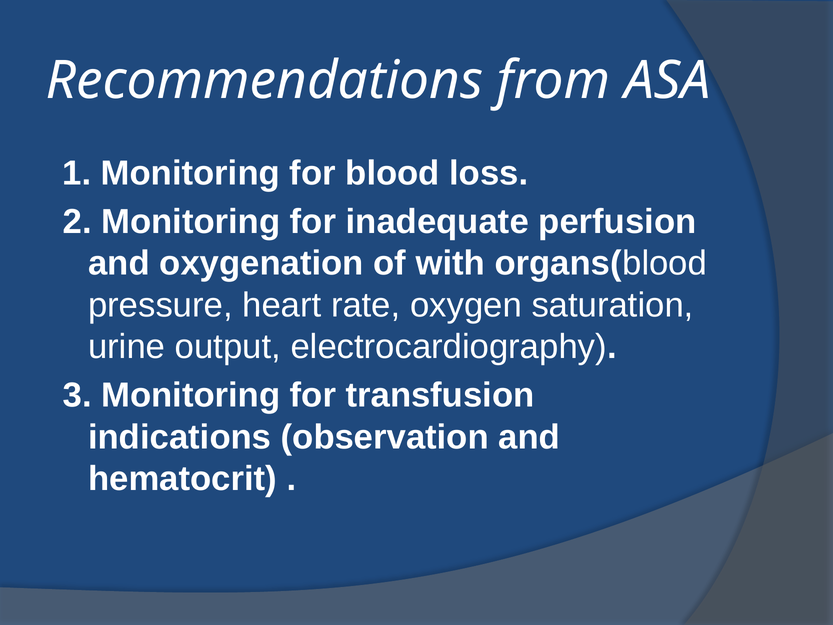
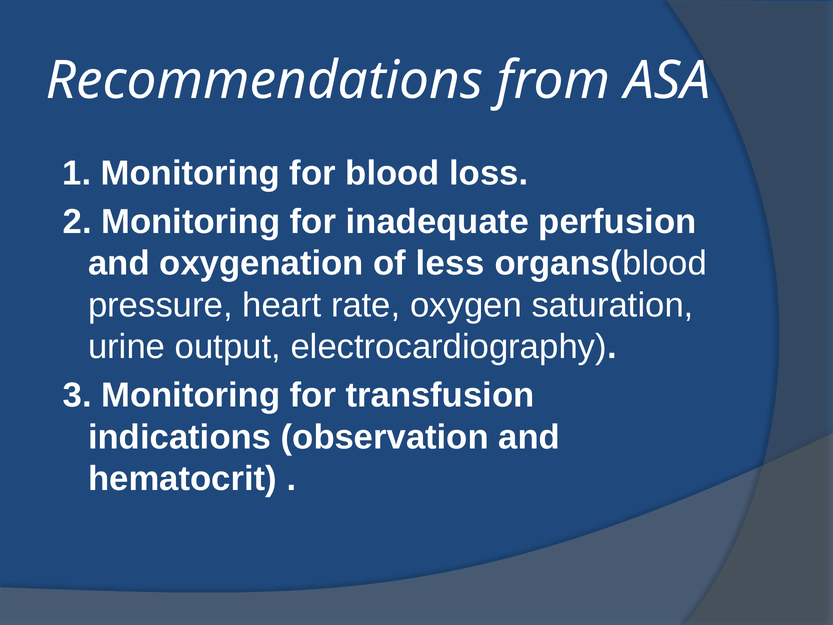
with: with -> less
